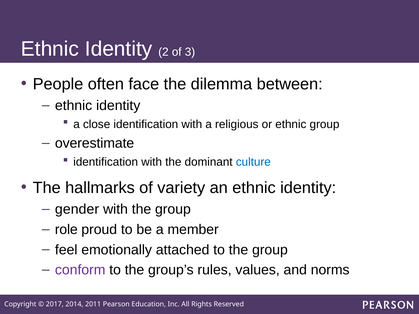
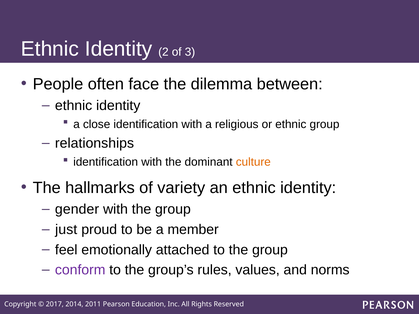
overestimate: overestimate -> relationships
culture colour: blue -> orange
role: role -> just
